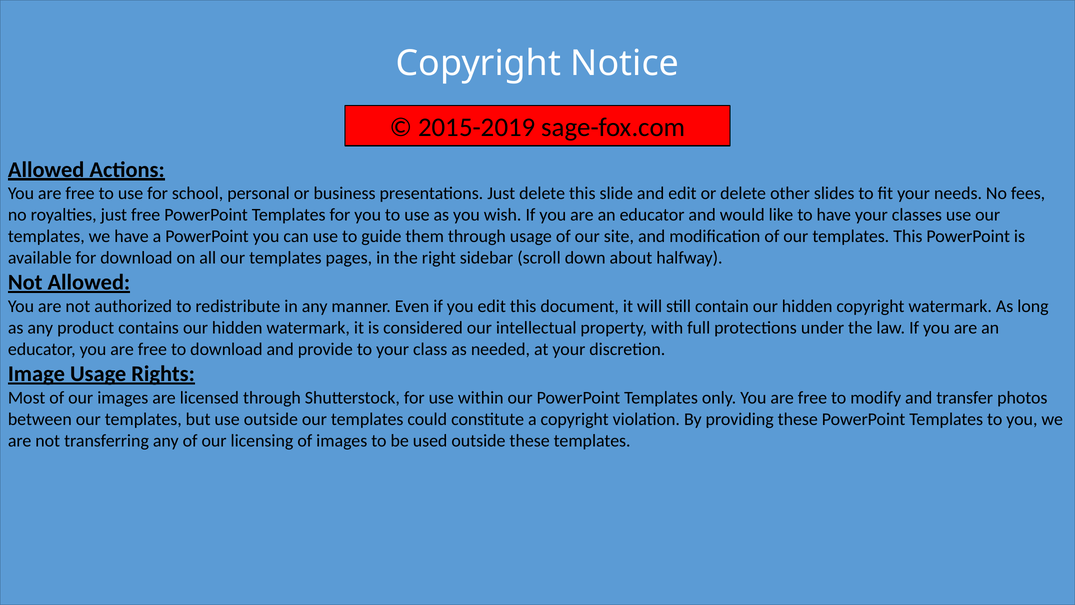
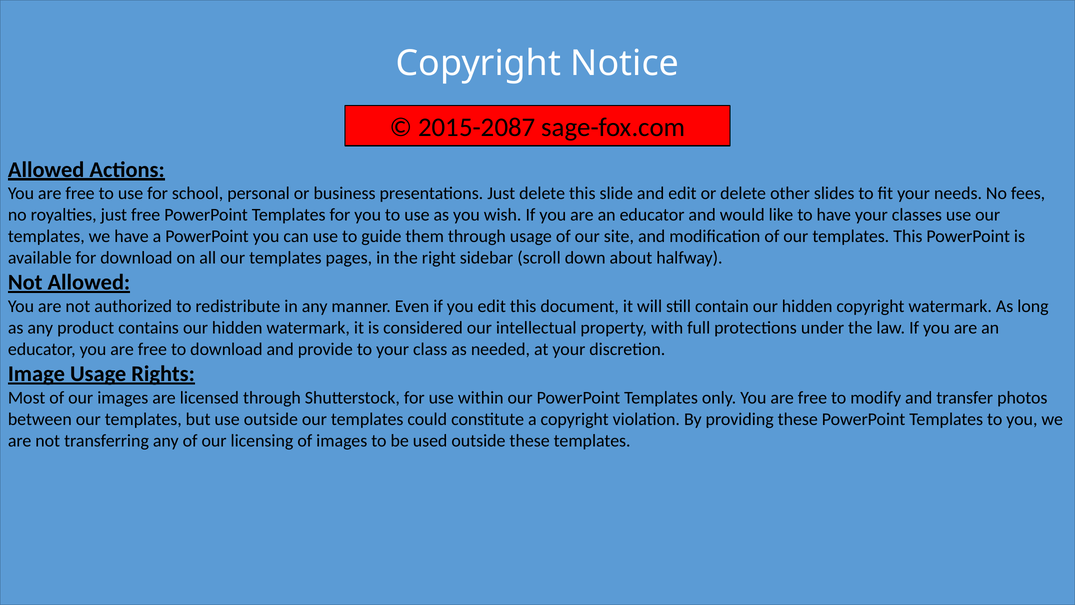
2015-2019: 2015-2019 -> 2015-2087
